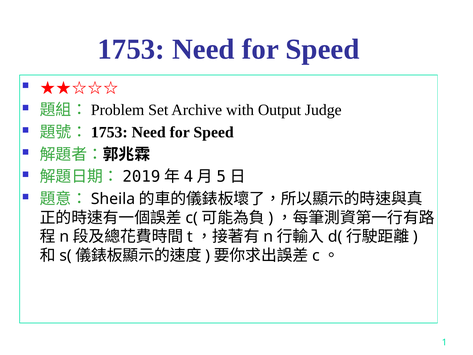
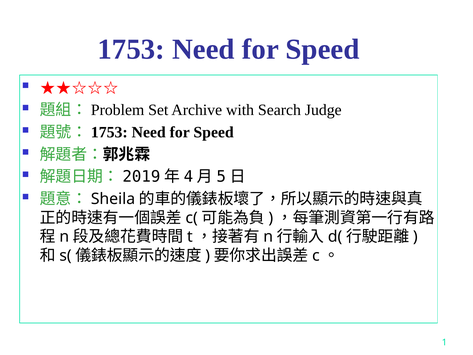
Output: Output -> Search
